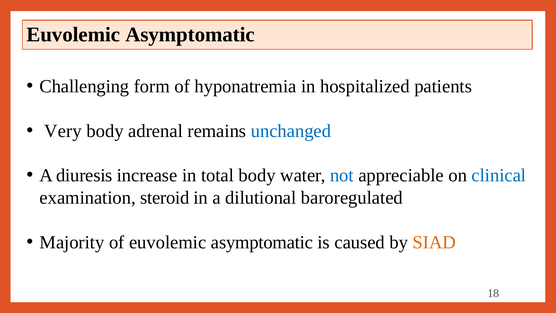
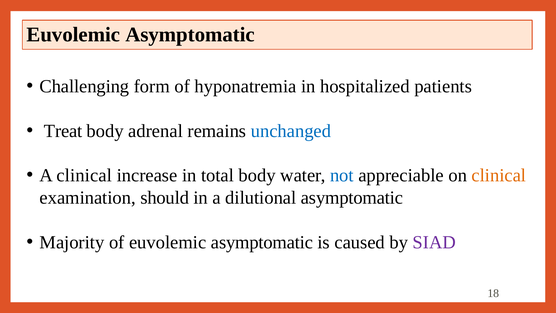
Very: Very -> Treat
A diuresis: diuresis -> clinical
clinical at (499, 175) colour: blue -> orange
steroid: steroid -> should
dilutional baroregulated: baroregulated -> asymptomatic
SIAD colour: orange -> purple
